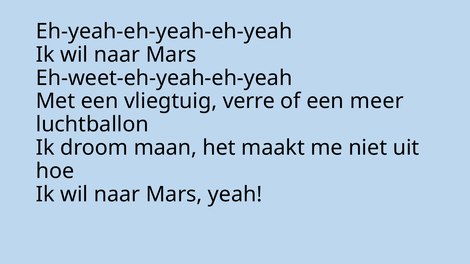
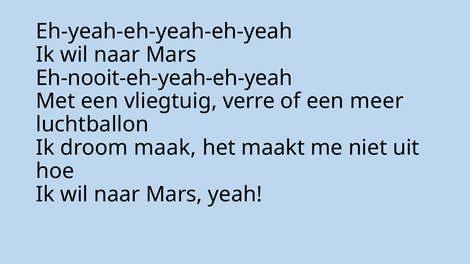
Eh-weet-eh-yeah-eh-yeah: Eh-weet-eh-yeah-eh-yeah -> Eh-nooit-eh-yeah-eh-yeah
maan: maan -> maak
